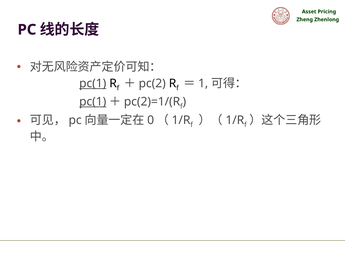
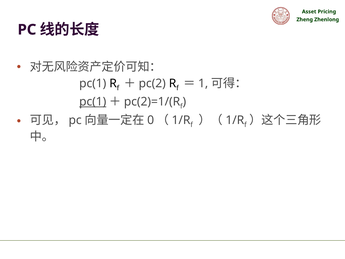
pc(1 at (93, 83) underline: present -> none
